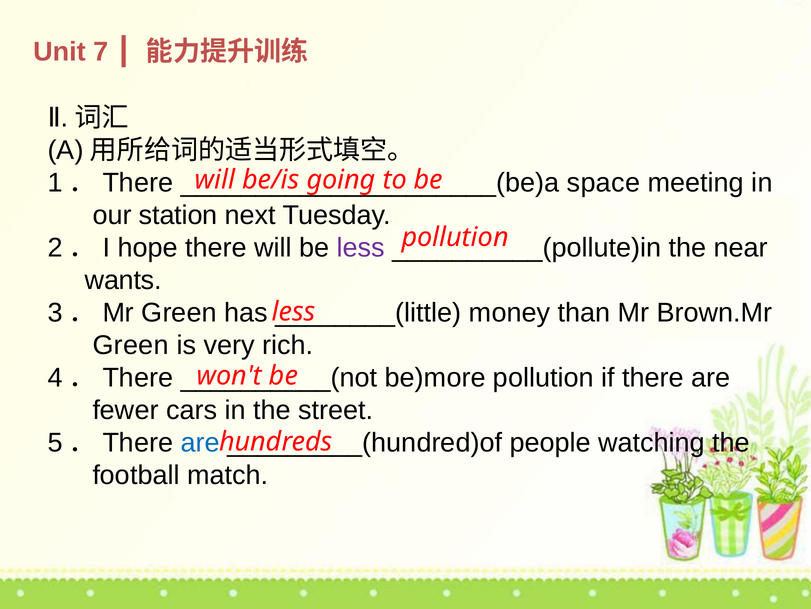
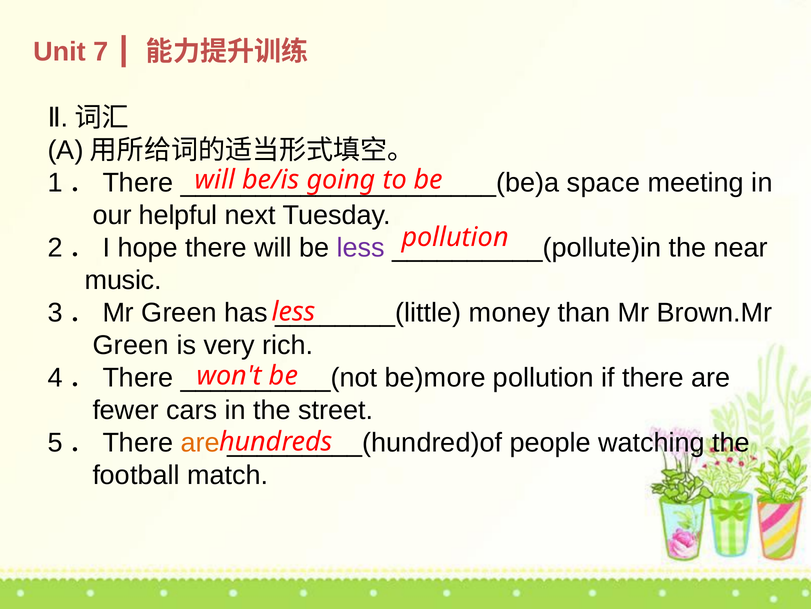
station: station -> helpful
wants: wants -> music
are at (200, 442) colour: blue -> orange
